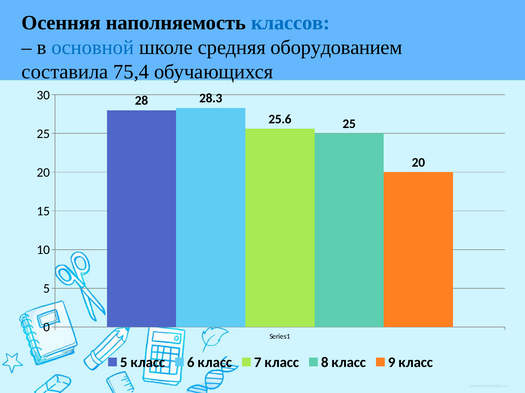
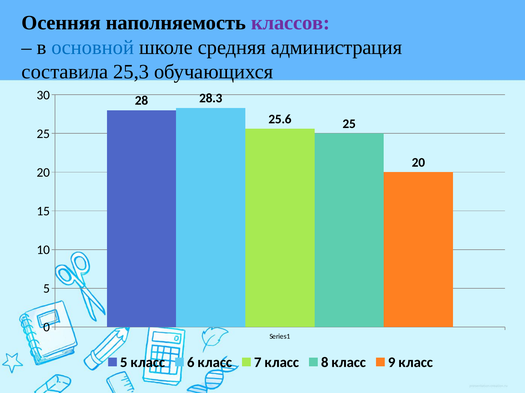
классов colour: blue -> purple
оборудованием: оборудованием -> администрация
75,4: 75,4 -> 25,3
